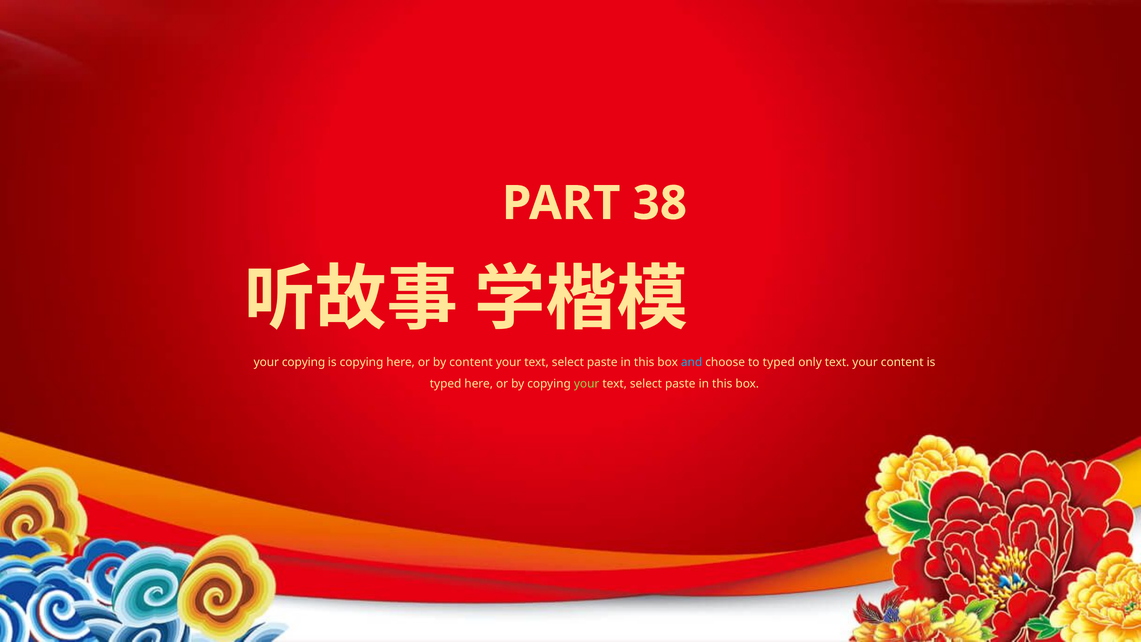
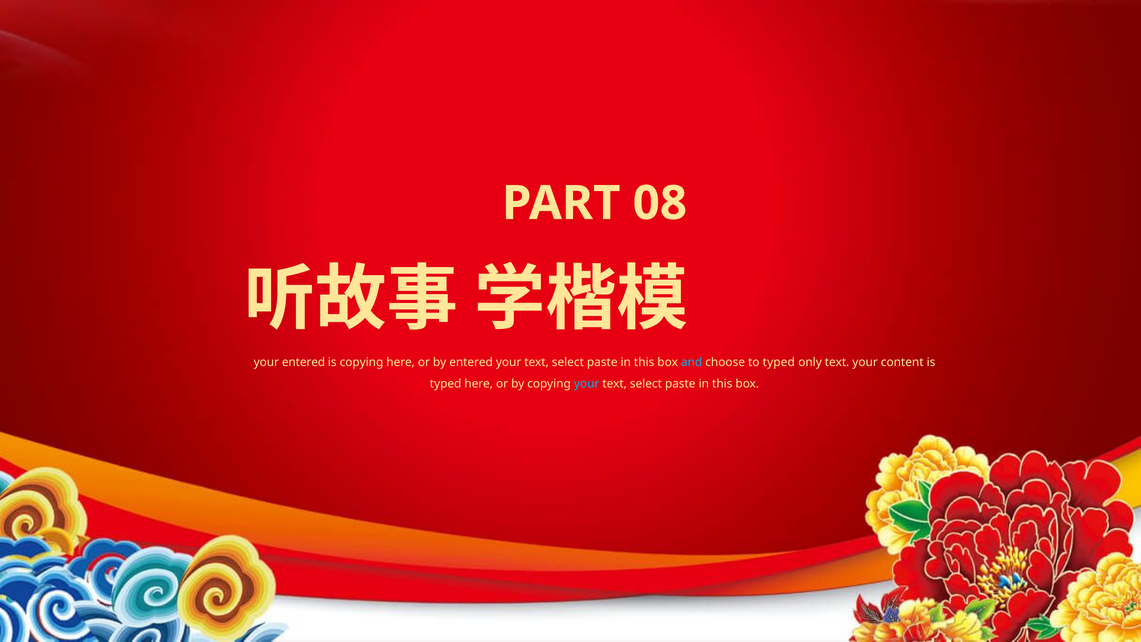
38: 38 -> 08
your copying: copying -> entered
by content: content -> entered
your at (587, 384) colour: light green -> light blue
